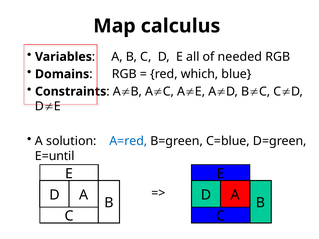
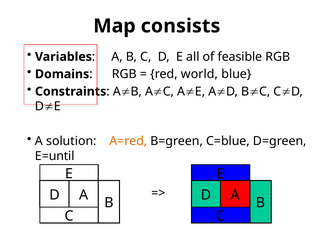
calculus: calculus -> consists
needed: needed -> feasible
which: which -> world
A=red colour: blue -> orange
